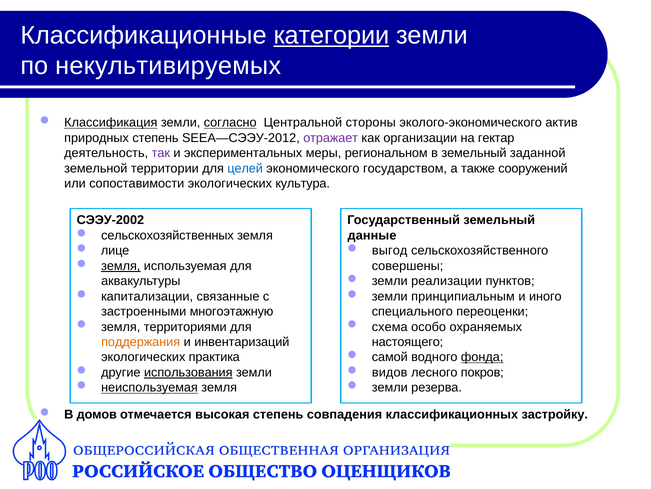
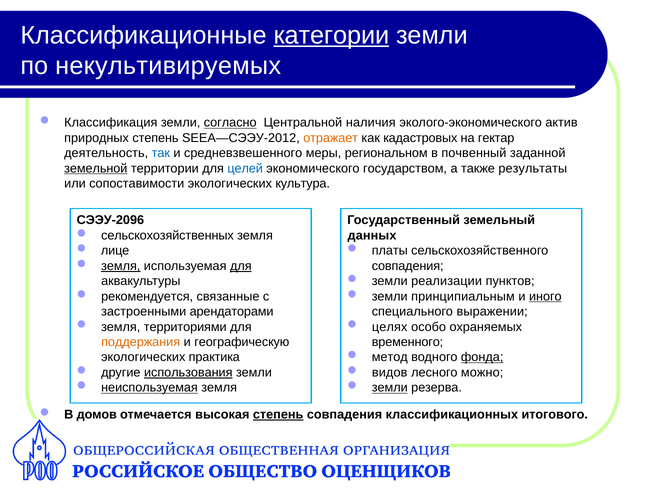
Классификация underline: present -> none
стороны: стороны -> наличия
отражает colour: purple -> orange
организации: организации -> кадастровых
так colour: purple -> blue
экспериментальных: экспериментальных -> средневзвешенного
в земельный: земельный -> почвенный
земельной underline: none -> present
сооружений: сооружений -> результаты
СЭЭУ-2002: СЭЭУ-2002 -> СЭЭУ-2096
данные: данные -> данных
выгод: выгод -> платы
для at (241, 266) underline: none -> present
совершены at (408, 266): совершены -> совпадения
капитализации: капитализации -> рекомендуется
иного underline: none -> present
многоэтажную: многоэтажную -> арендаторами
переоценки: переоценки -> выражении
схема: схема -> целях
инвентаризаций: инвентаризаций -> географическую
настоящего: настоящего -> временного
самой: самой -> метод
покров: покров -> можно
земли at (390, 387) underline: none -> present
степень at (278, 414) underline: none -> present
застройку: застройку -> итогового
